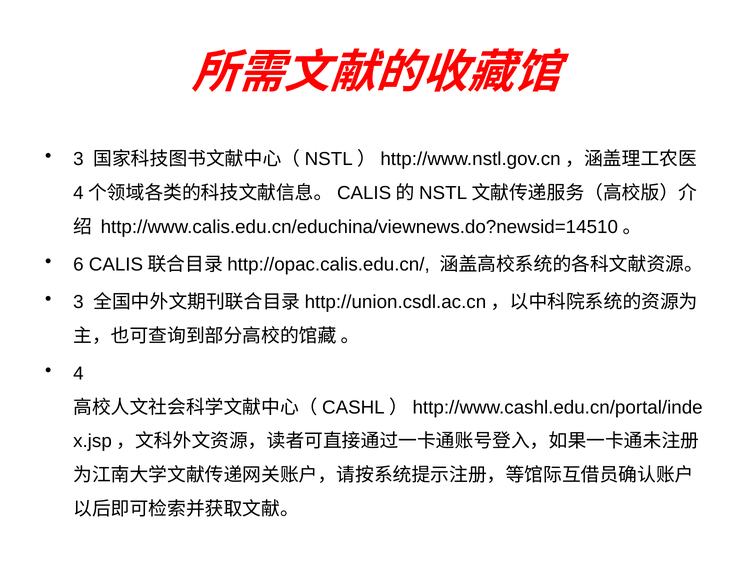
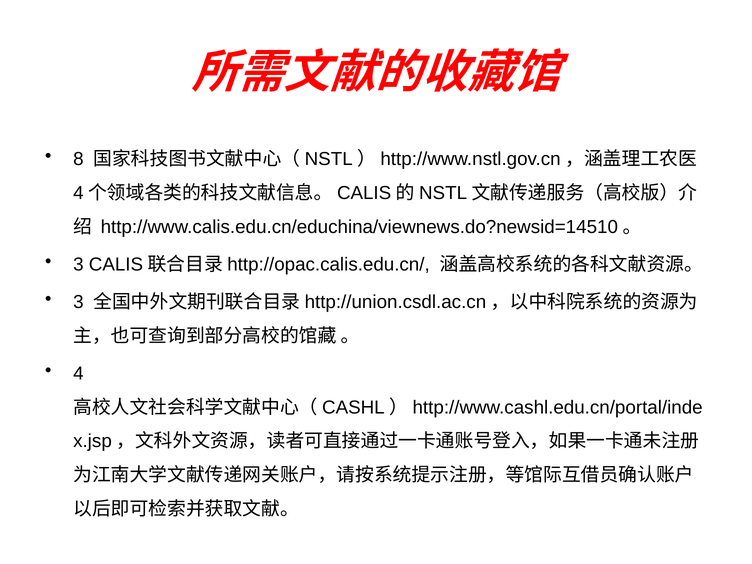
3 at (78, 159): 3 -> 8
6 at (78, 264): 6 -> 3
